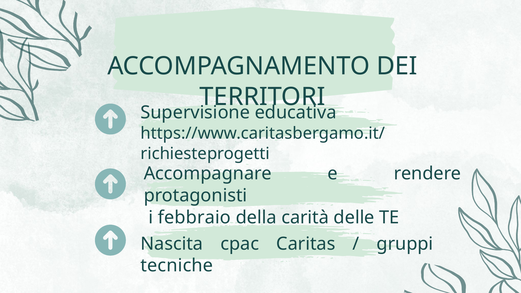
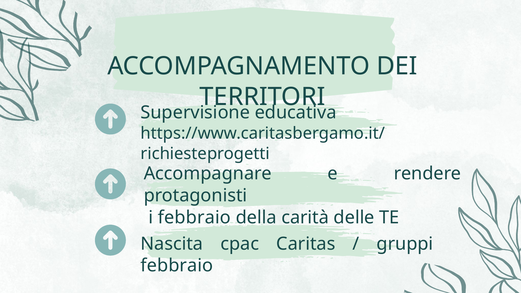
tecniche at (177, 266): tecniche -> febbraio
